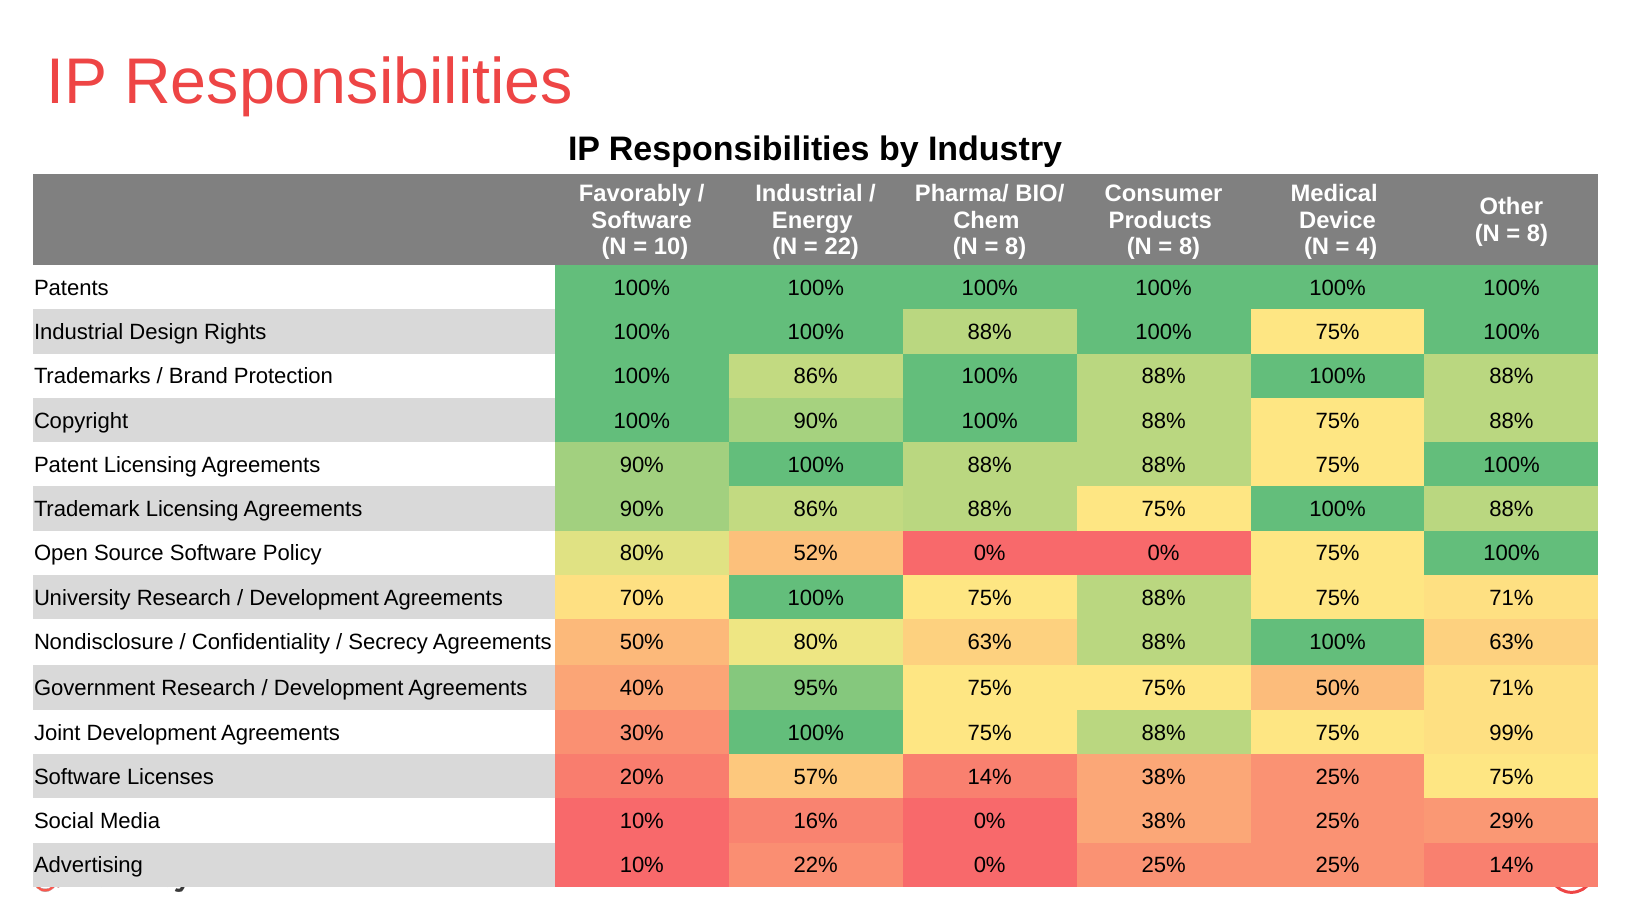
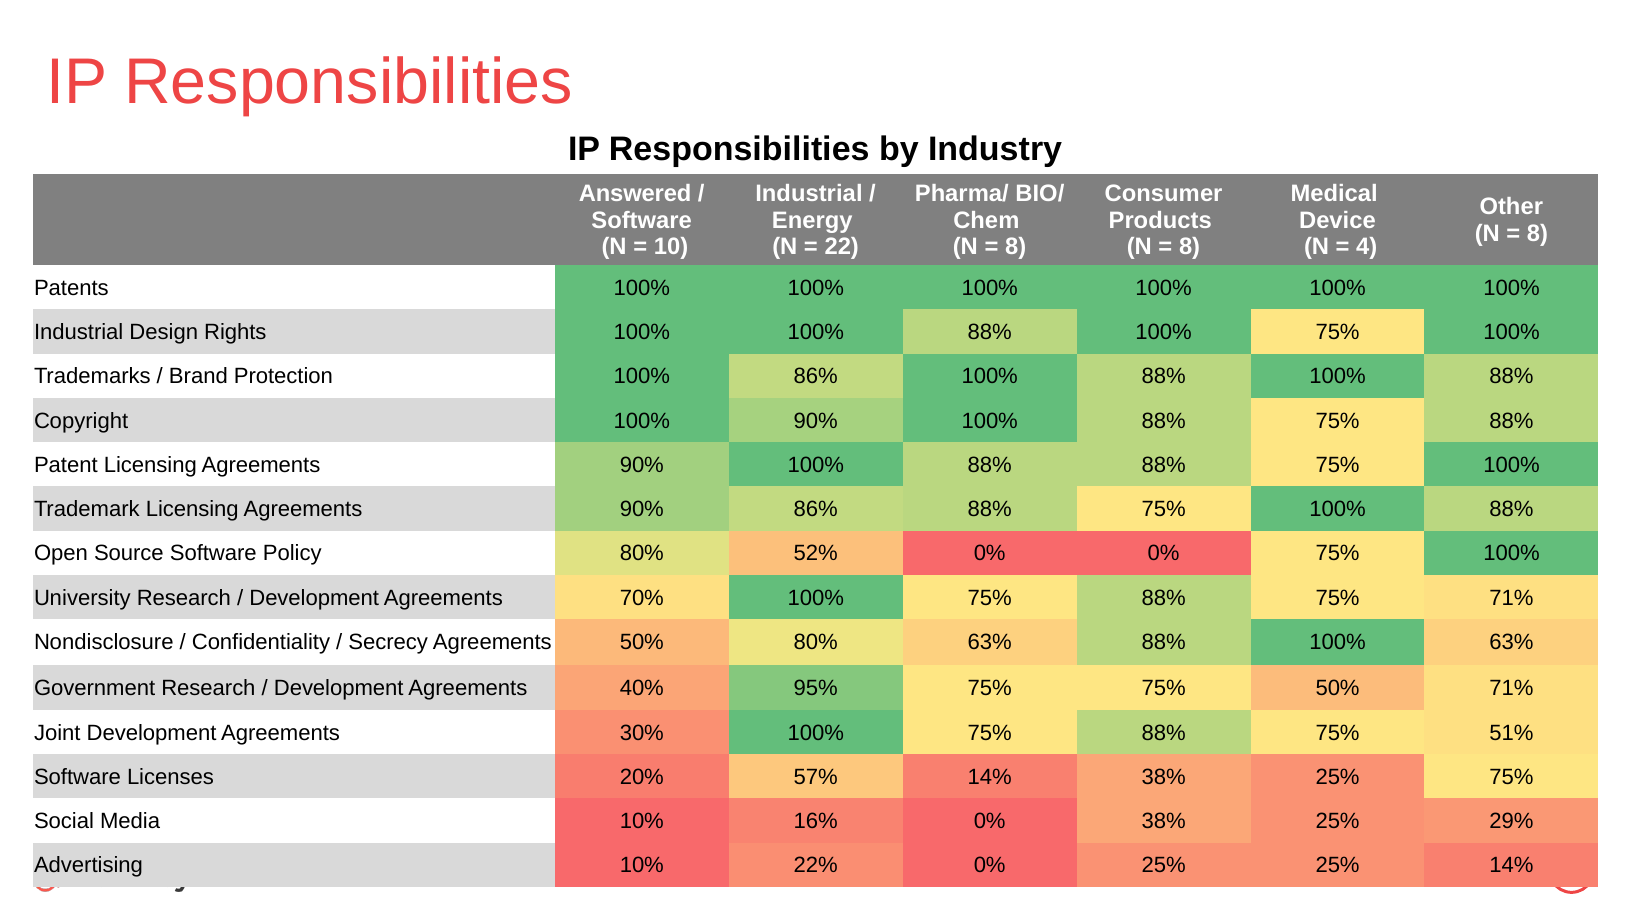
Favorably: Favorably -> Answered
99%: 99% -> 51%
